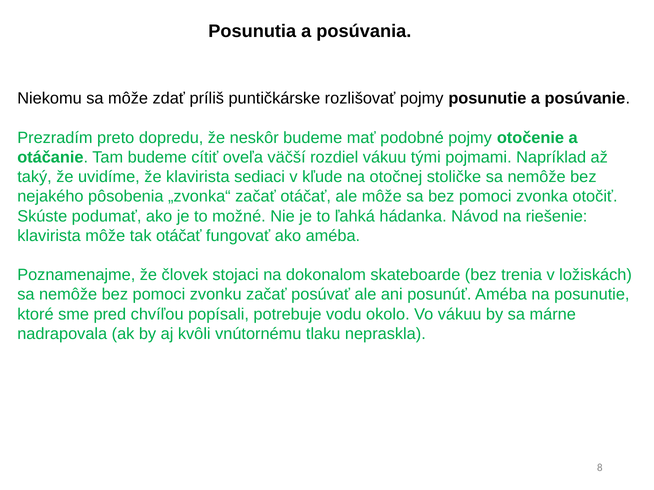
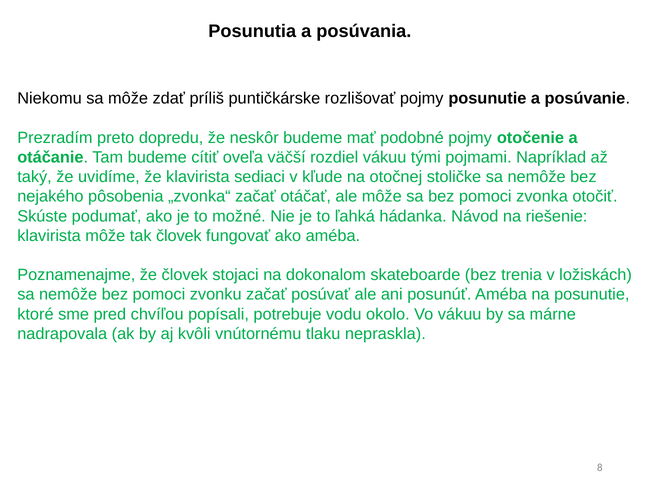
tak otáčať: otáčať -> človek
